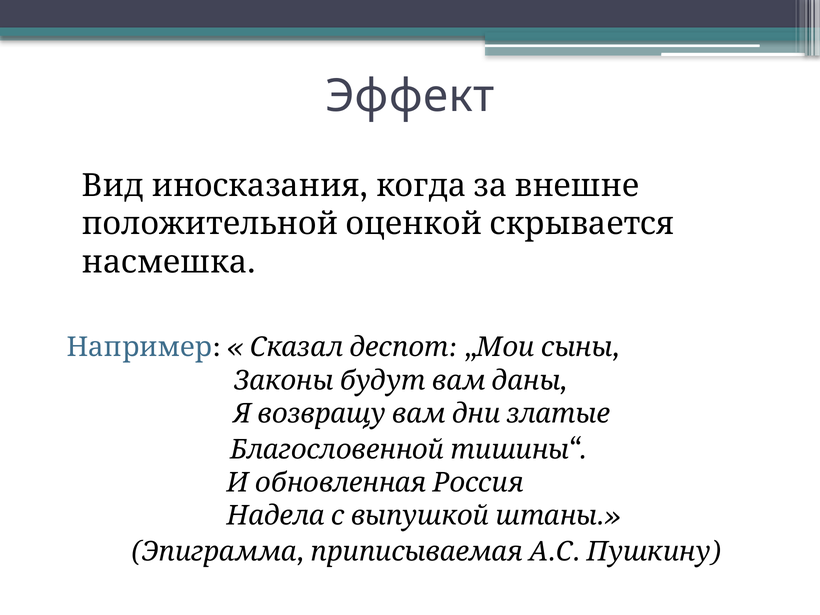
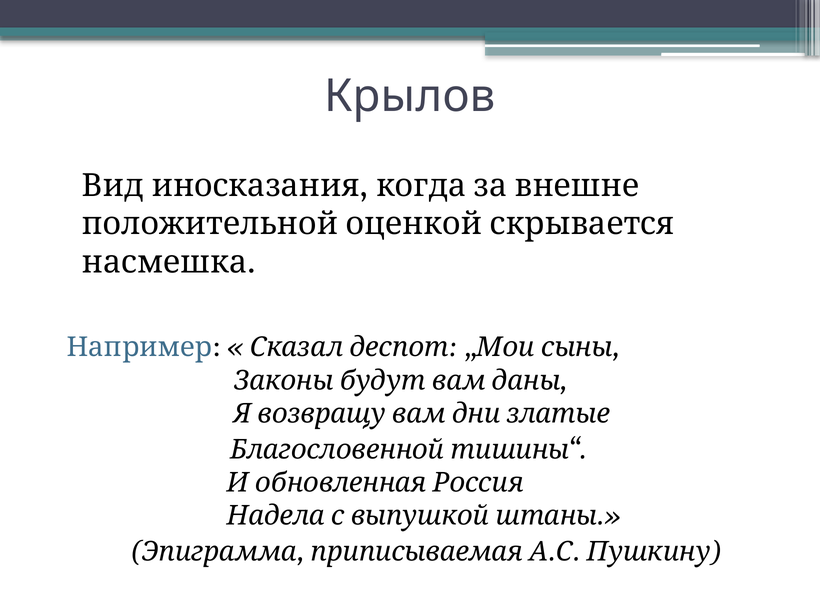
Эффект: Эффект -> Крылов
